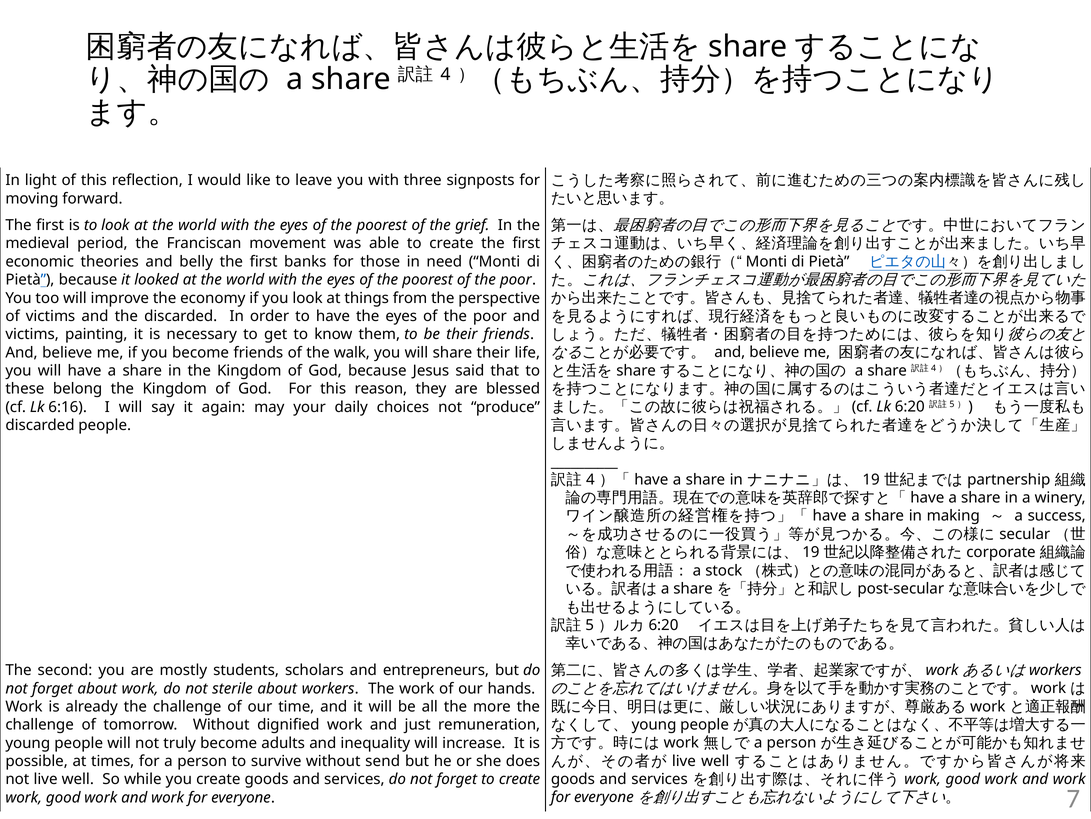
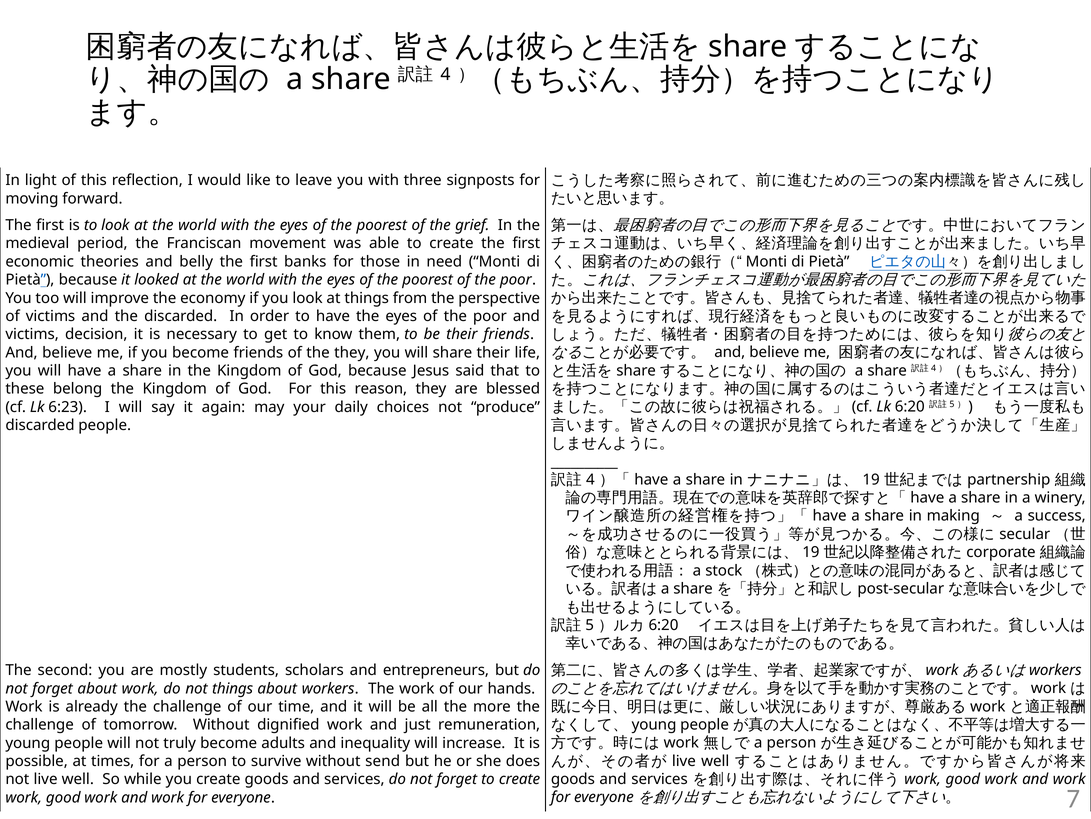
painting: painting -> decision
the walk: walk -> they
6:16: 6:16 -> 6:23
not sterile: sterile -> things
